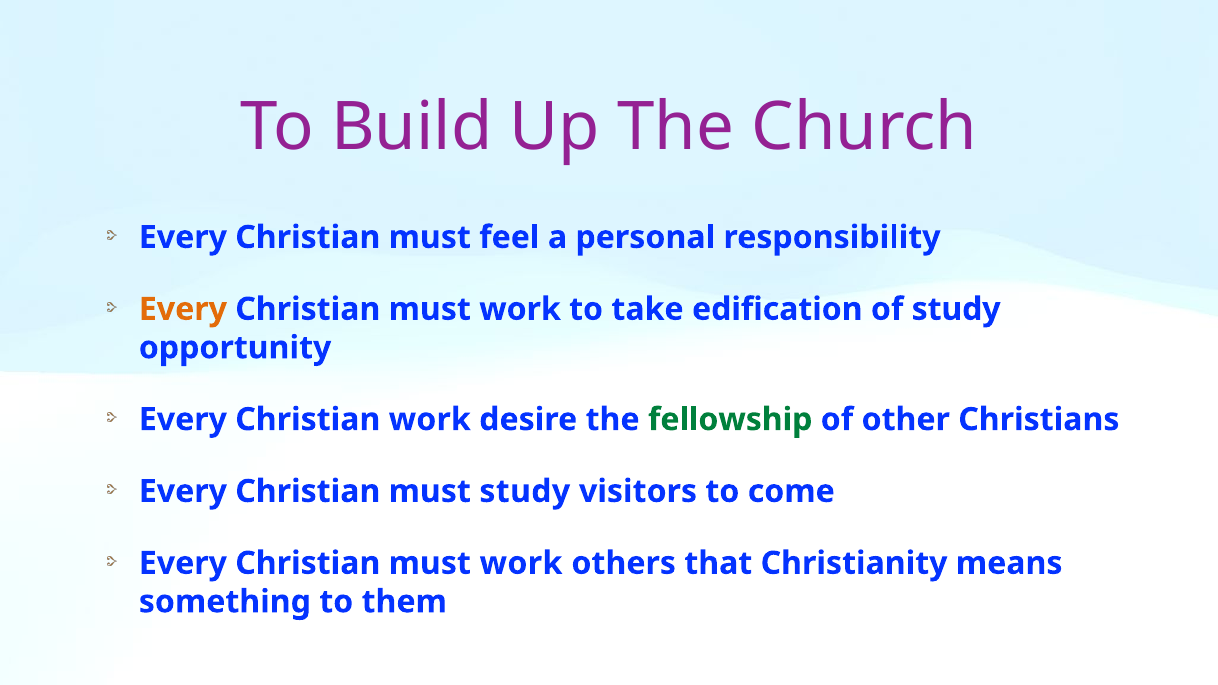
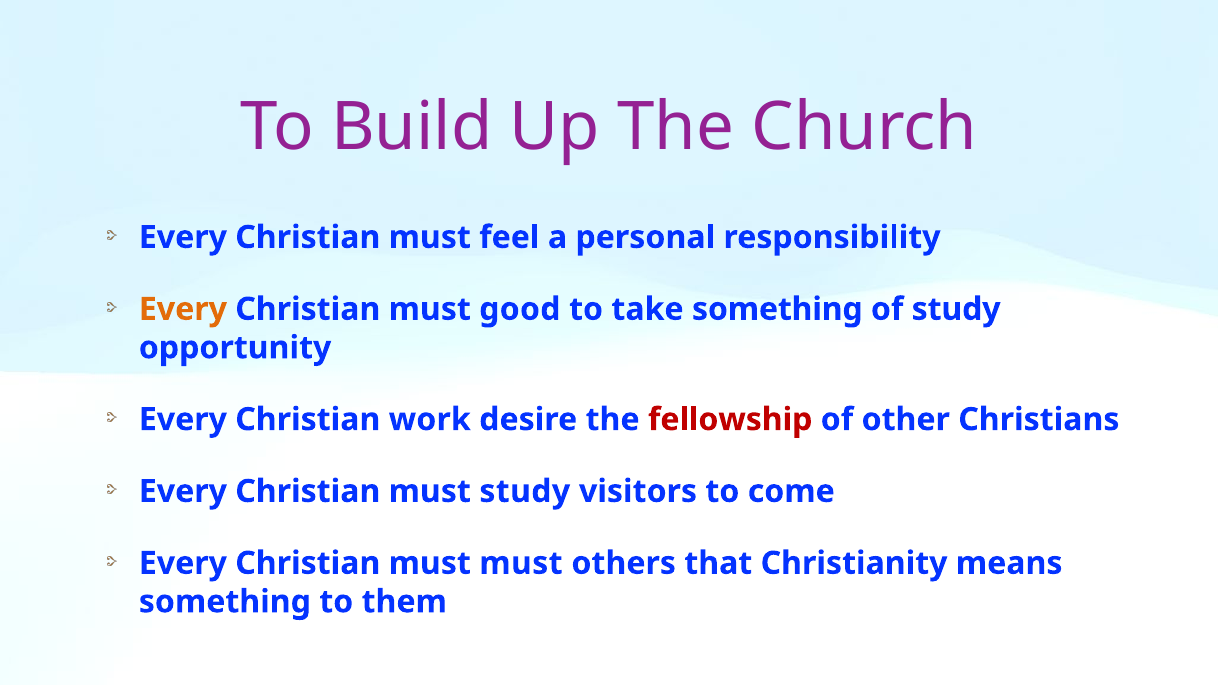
work at (520, 309): work -> good
take edification: edification -> something
fellowship colour: green -> red
work at (521, 563): work -> must
